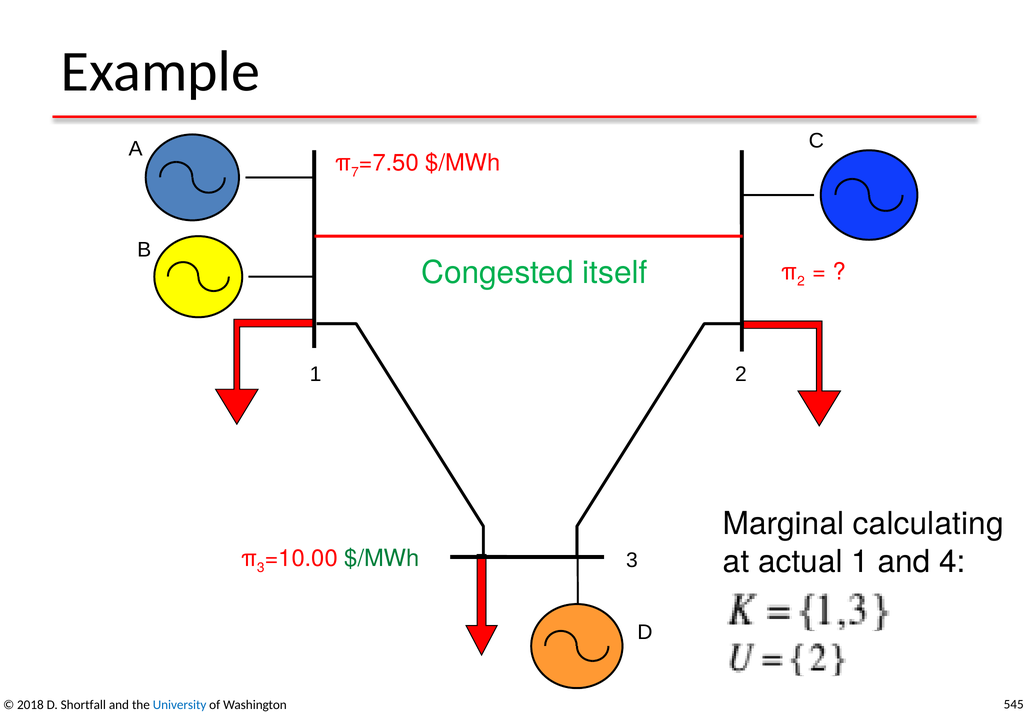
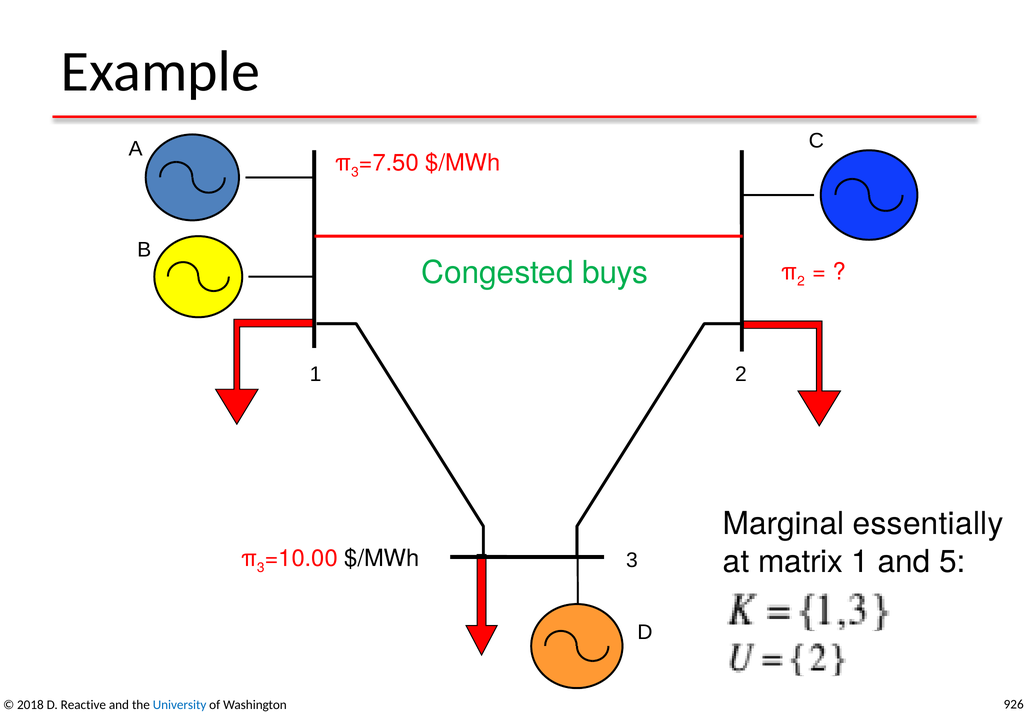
7 at (355, 172): 7 -> 3
itself: itself -> buys
calculating: calculating -> essentially
$/MWh at (382, 559) colour: green -> black
actual: actual -> matrix
4: 4 -> 5
Shortfall: Shortfall -> Reactive
545: 545 -> 926
